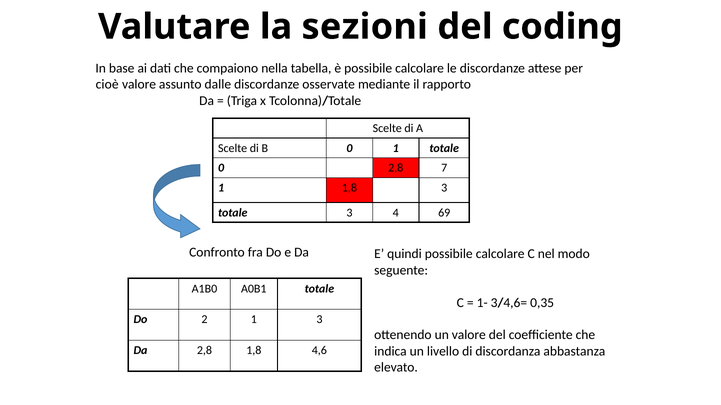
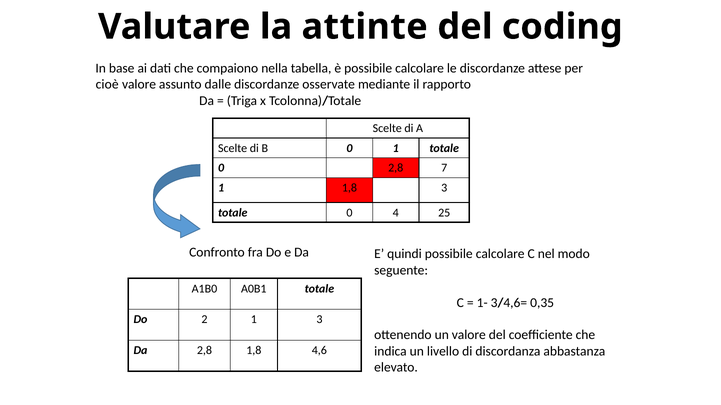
sezioni: sezioni -> attinte
3 at (349, 213): 3 -> 0
69: 69 -> 25
